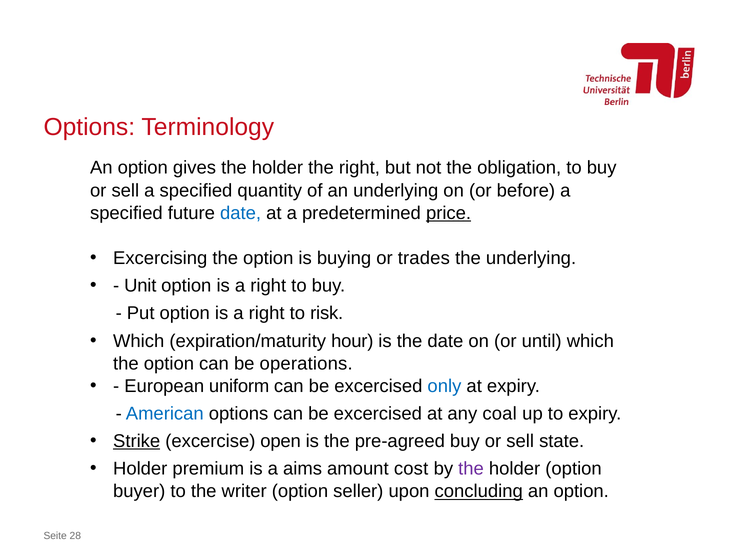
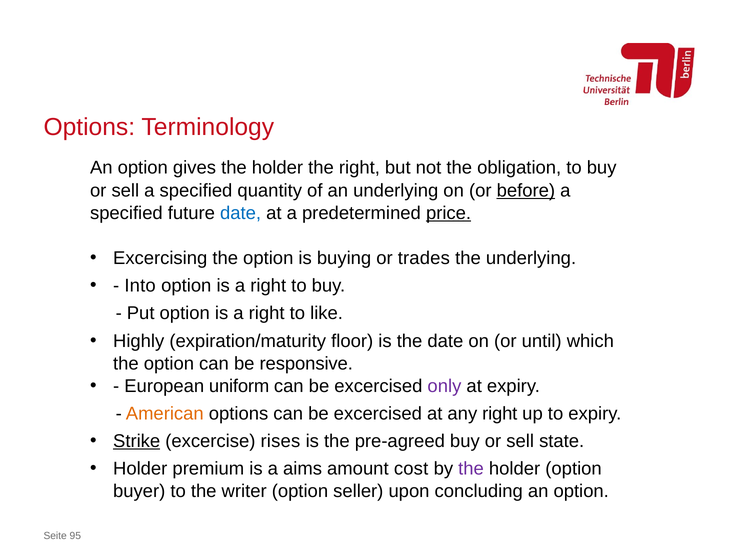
before underline: none -> present
Unit: Unit -> Into
risk: risk -> like
Which at (139, 341): Which -> Highly
hour: hour -> floor
operations: operations -> responsive
only colour: blue -> purple
American colour: blue -> orange
any coal: coal -> right
open: open -> rises
concluding underline: present -> none
28: 28 -> 95
